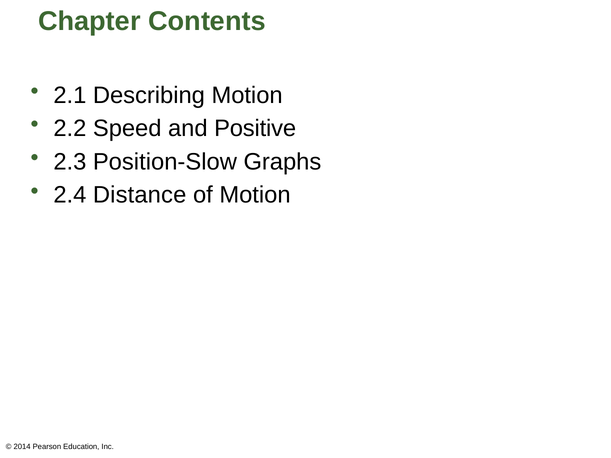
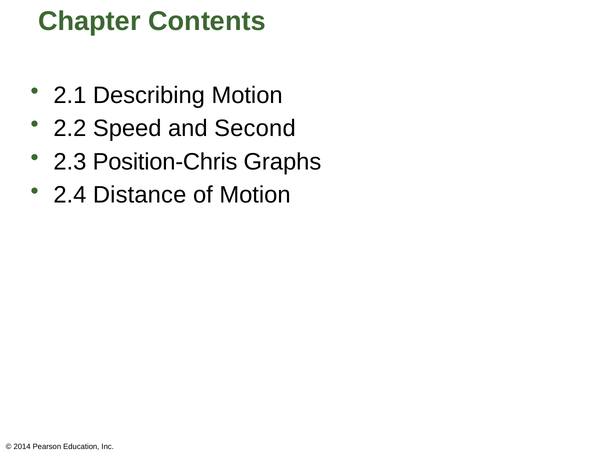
Positive: Positive -> Second
Position-Slow: Position-Slow -> Position-Chris
